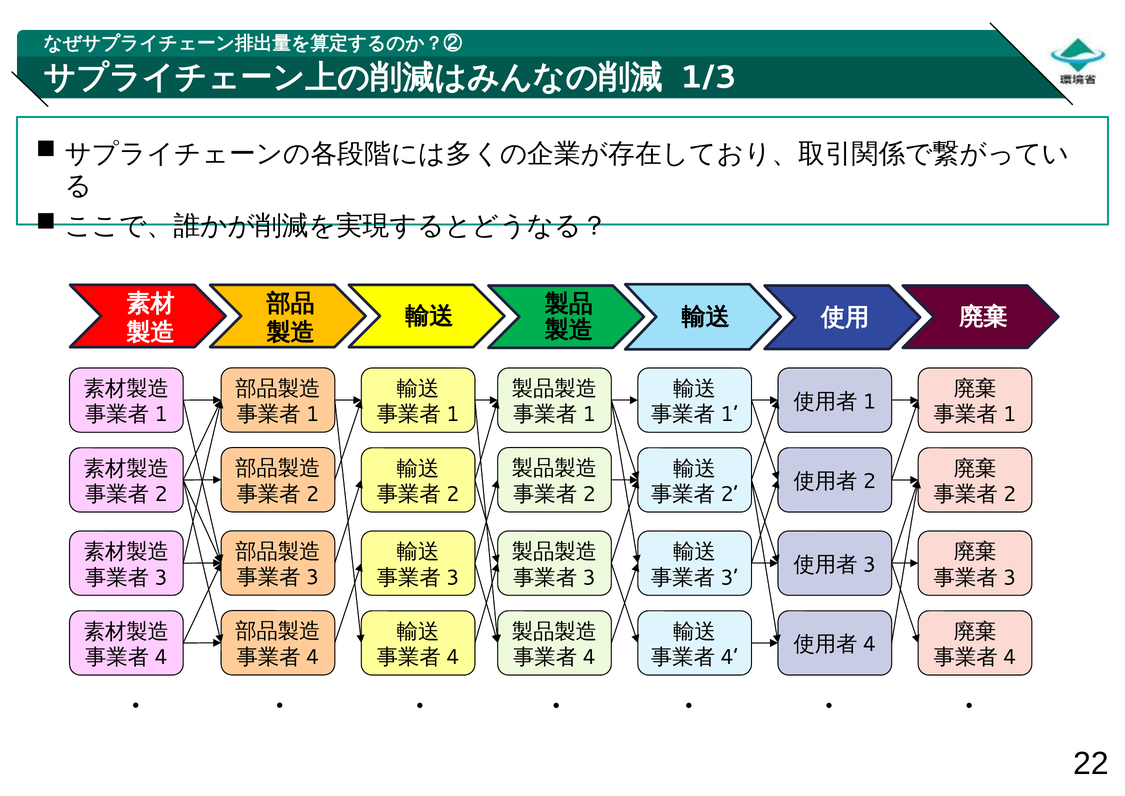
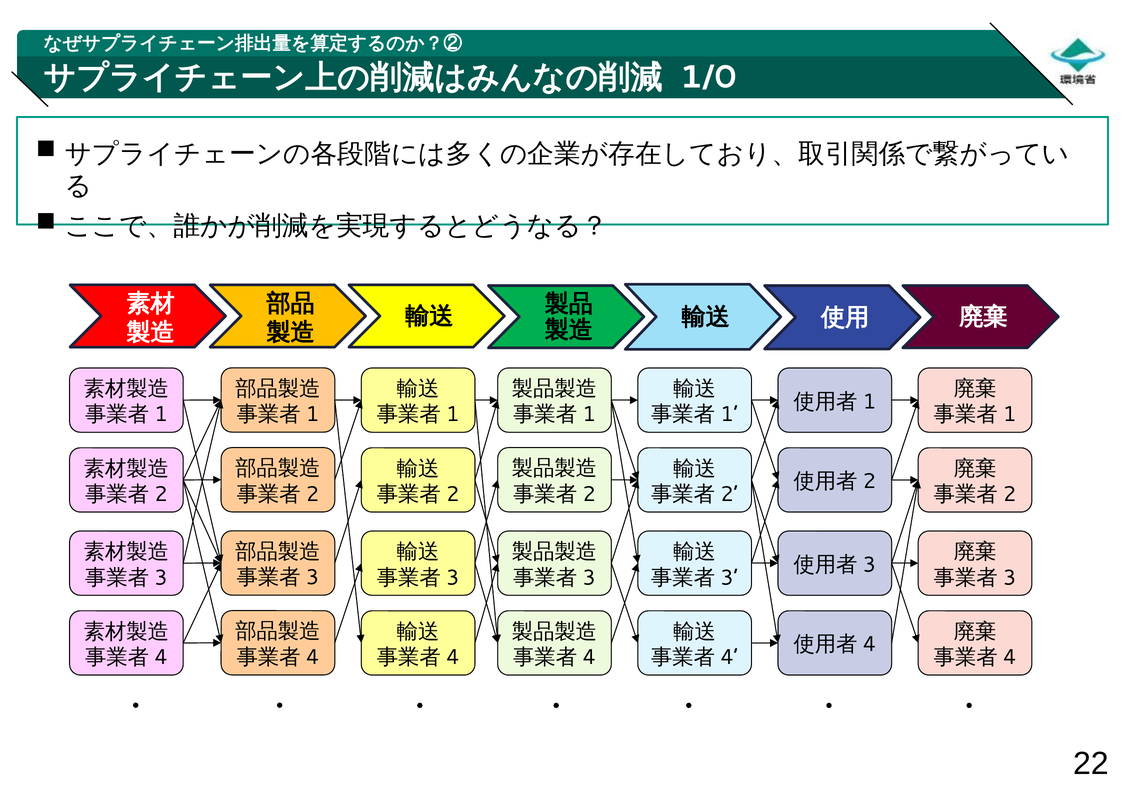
1/3: 1/3 -> 1/0
